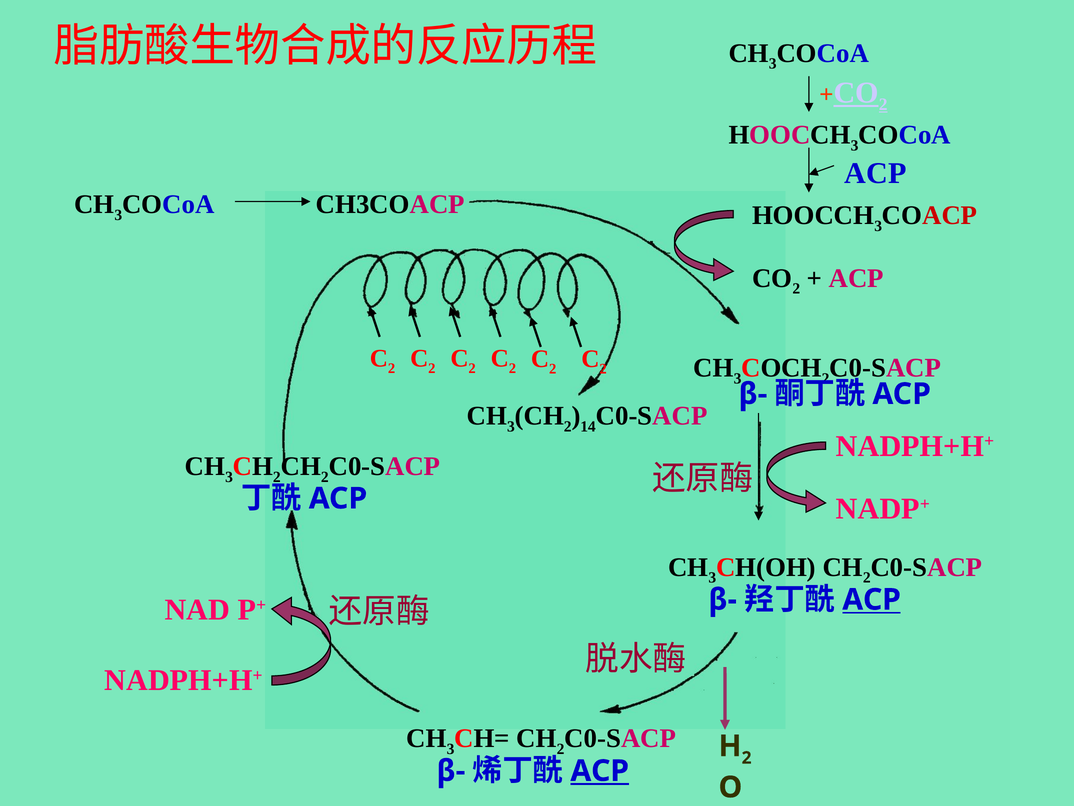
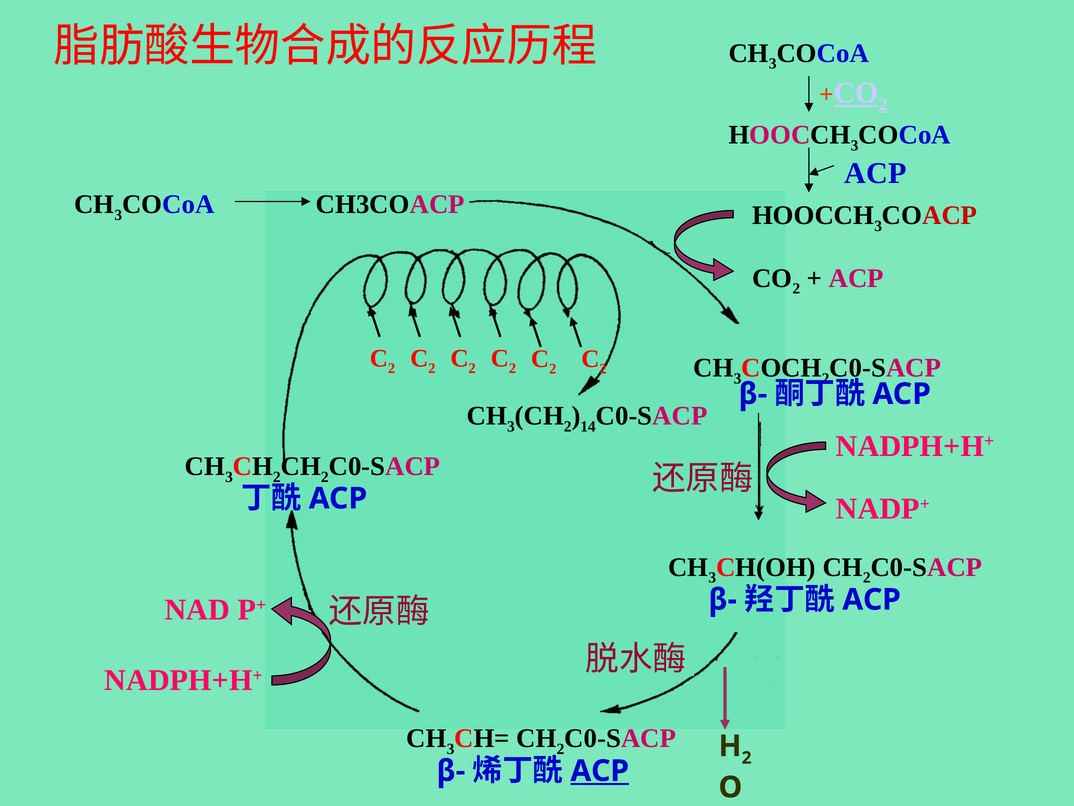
ACP at (872, 599) underline: present -> none
